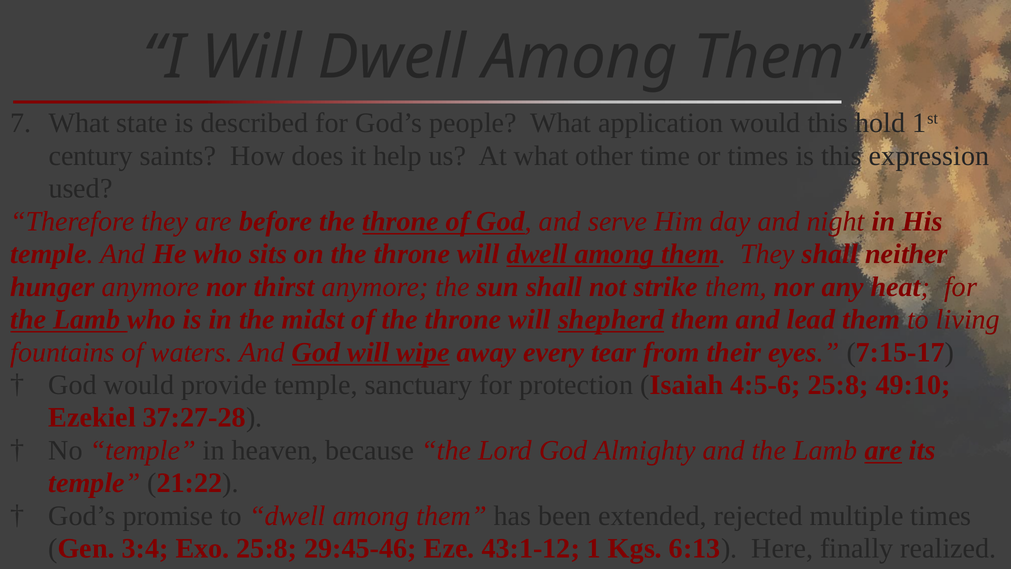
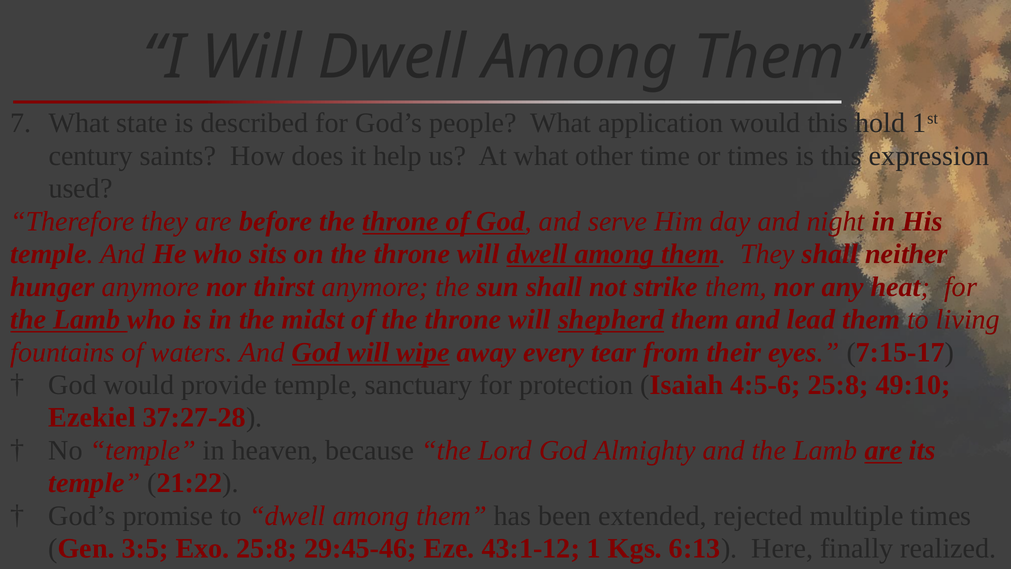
3:4: 3:4 -> 3:5
